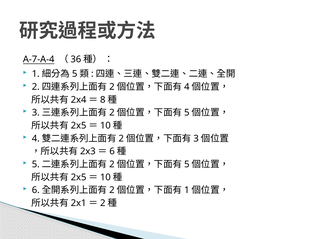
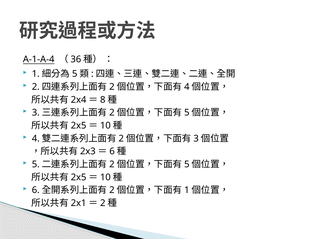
A-7-A-4: A-7-A-4 -> A-1-A-4
